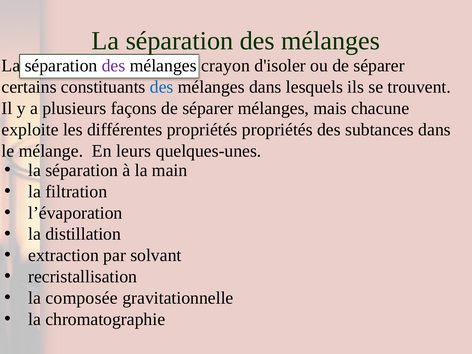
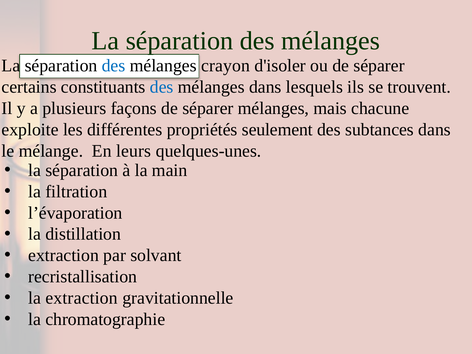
des at (114, 66) colour: purple -> blue
propriétés propriétés: propriétés -> seulement
la composée: composée -> extraction
